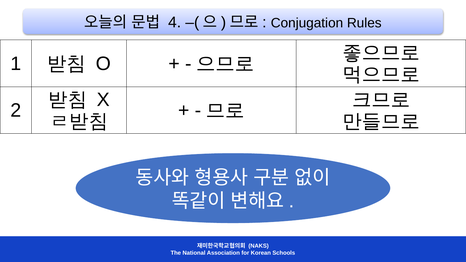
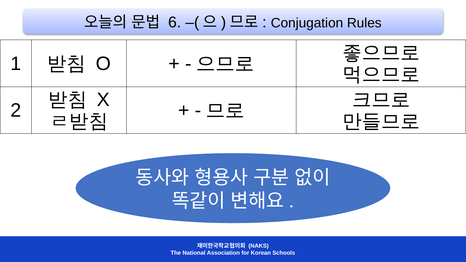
4: 4 -> 6
